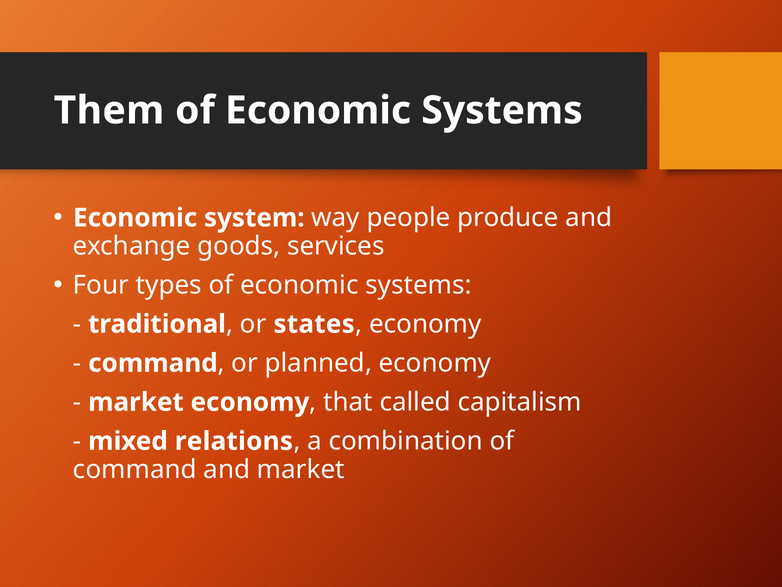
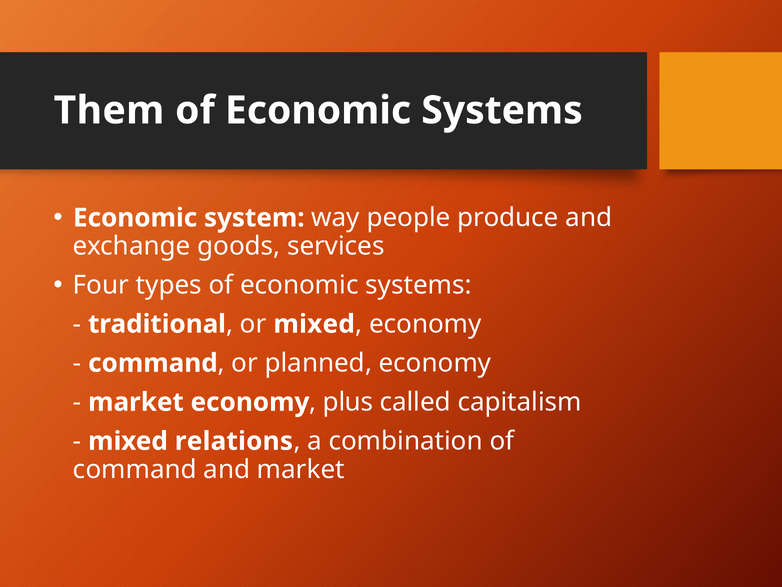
or states: states -> mixed
that: that -> plus
